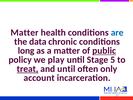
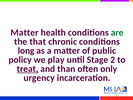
are colour: blue -> green
data: data -> that
public underline: present -> none
5: 5 -> 2
and until: until -> than
account: account -> urgency
